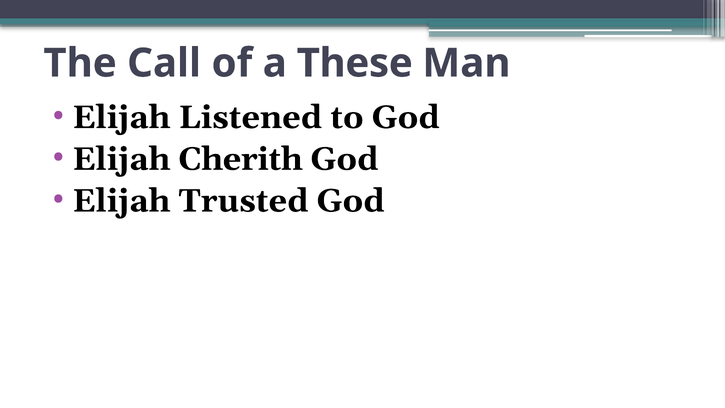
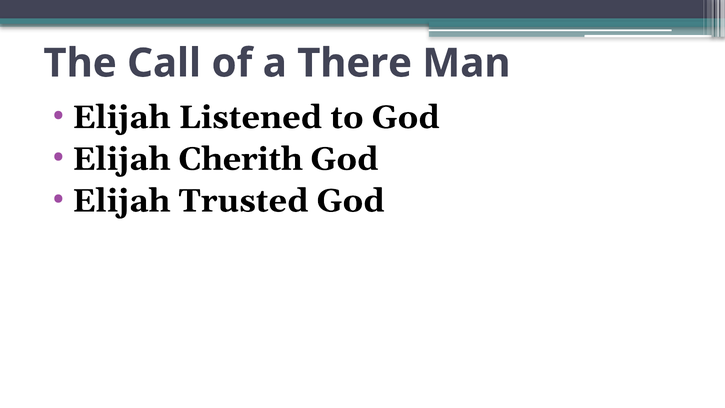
These: These -> There
